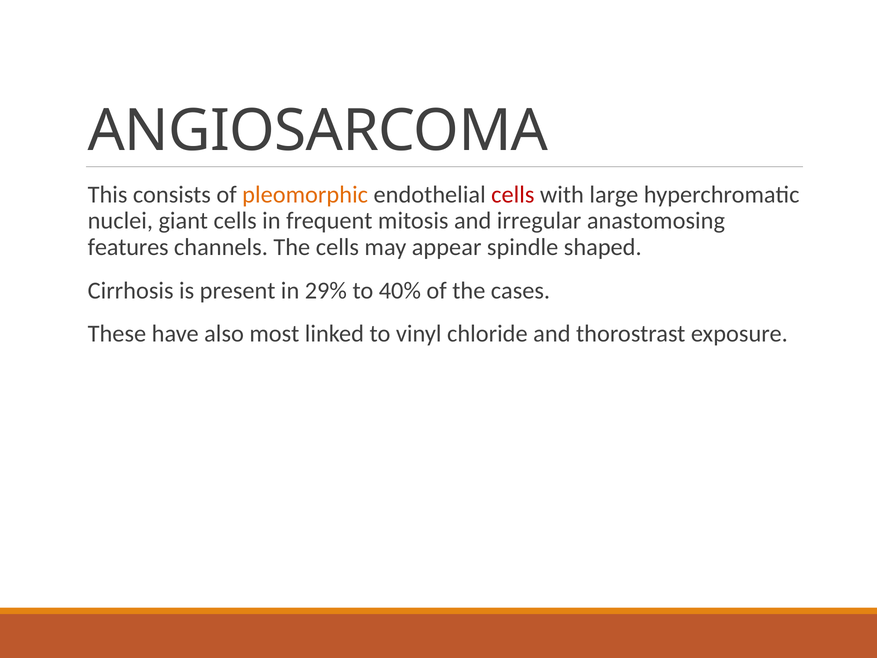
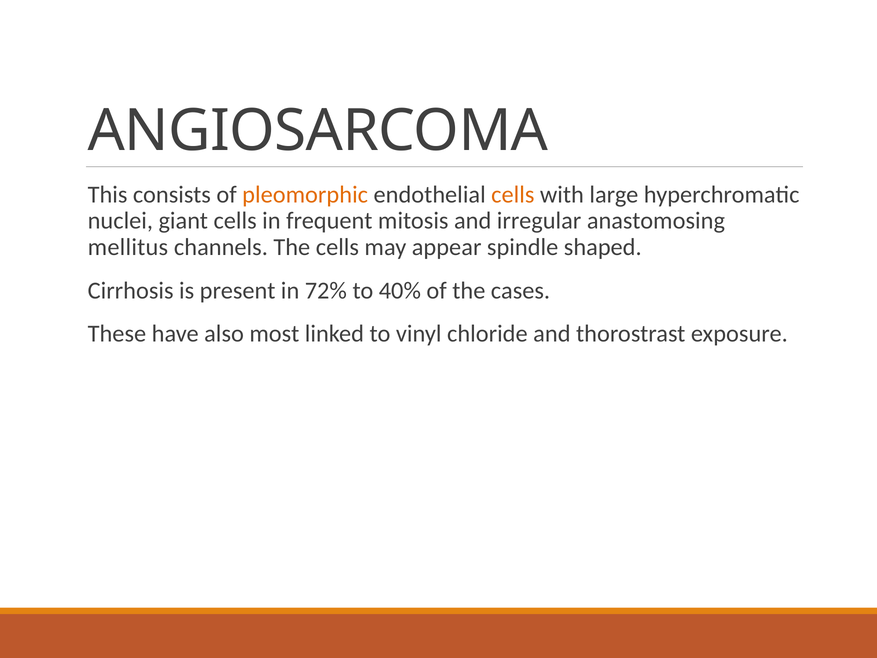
cells at (513, 194) colour: red -> orange
features: features -> mellitus
29%: 29% -> 72%
